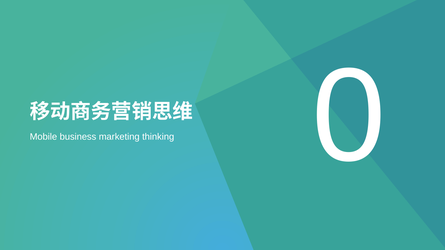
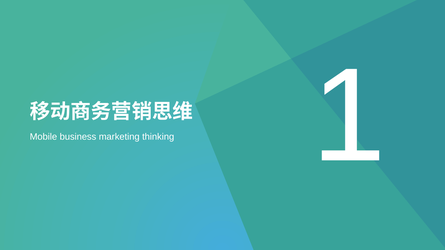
0: 0 -> 1
